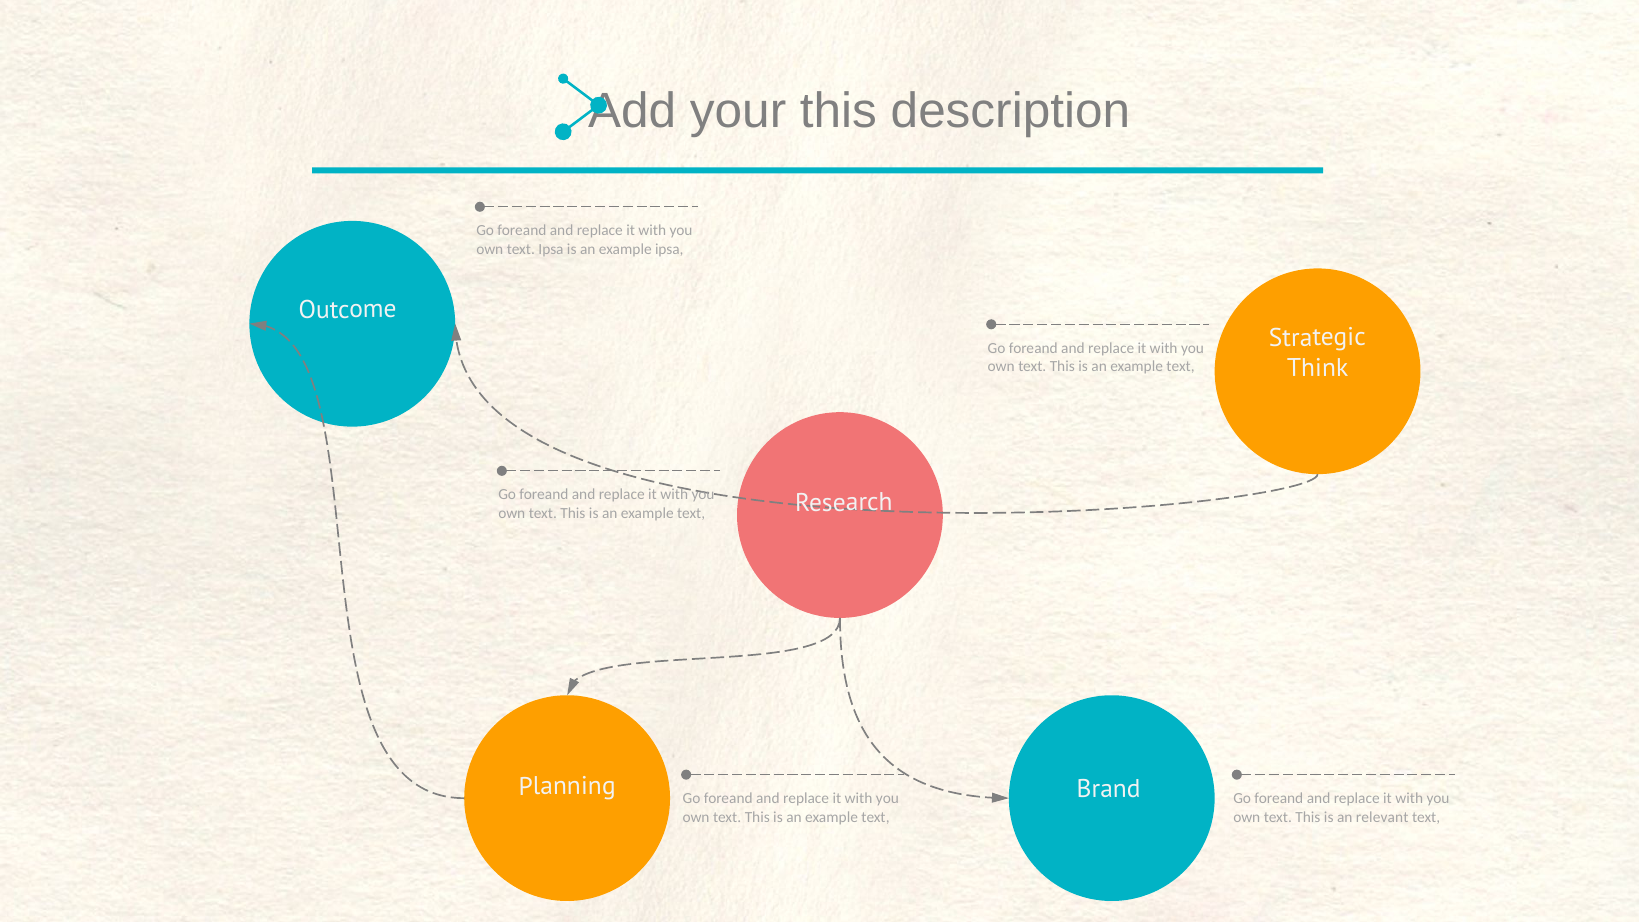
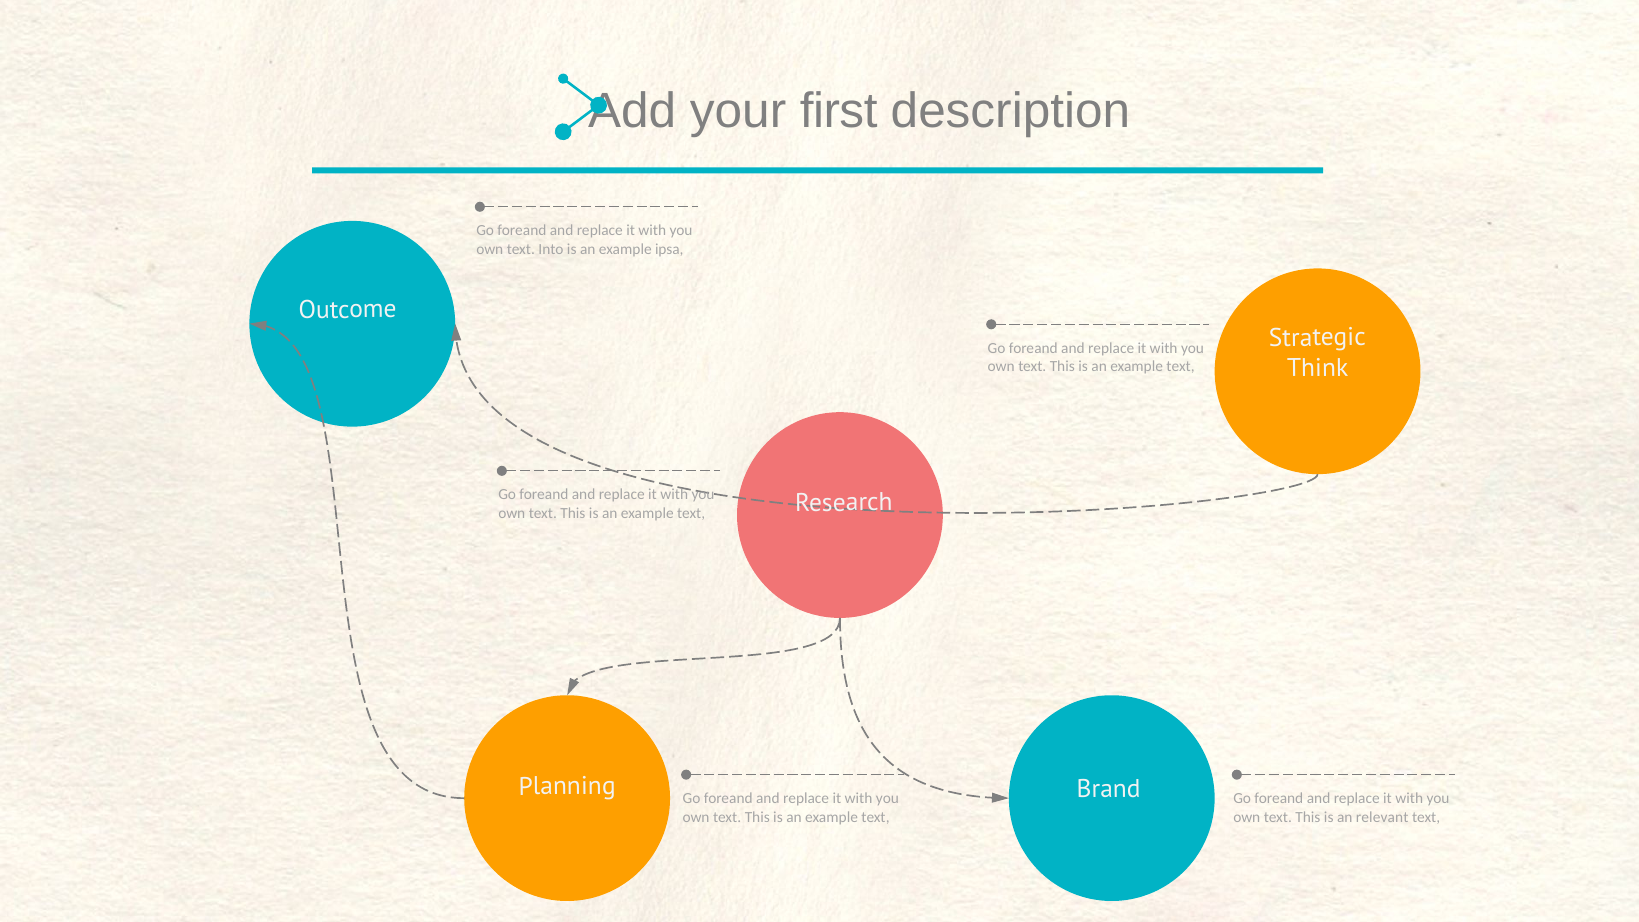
your this: this -> first
text Ipsa: Ipsa -> Into
